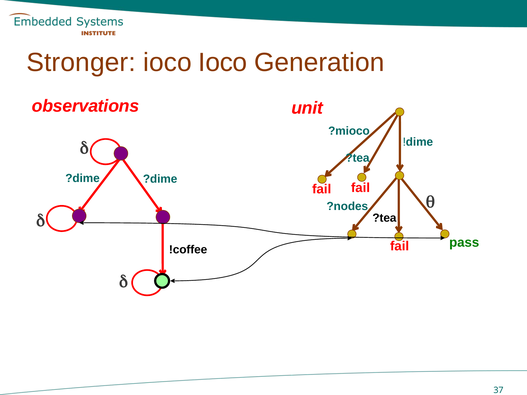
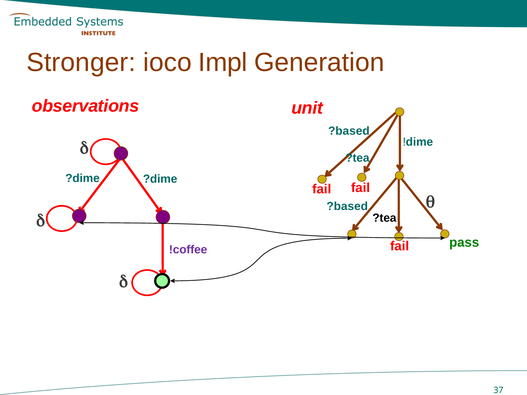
ioco Ioco: Ioco -> Impl
?mioco at (349, 131): ?mioco -> ?based
?nodes at (347, 206): ?nodes -> ?based
!coffee colour: black -> purple
